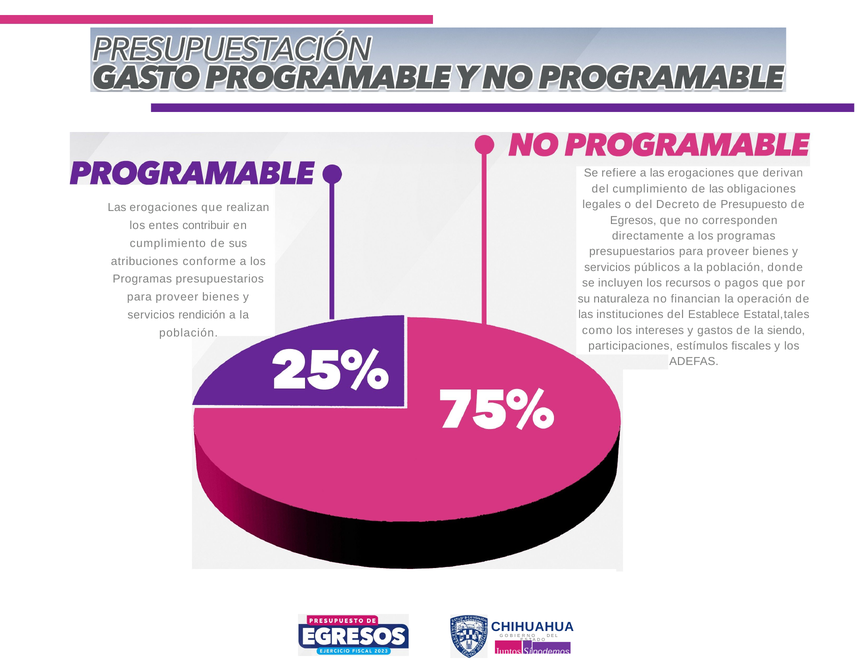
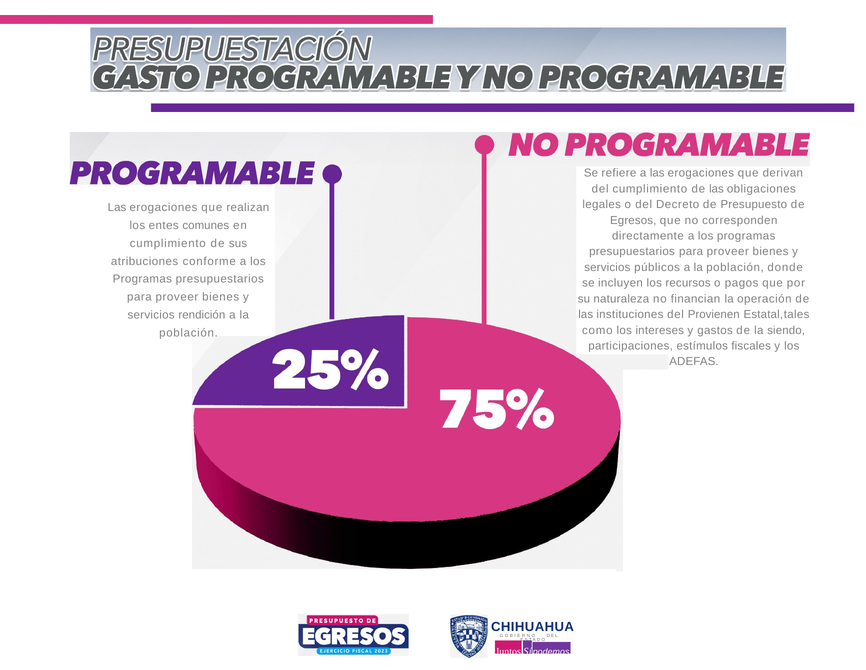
contribuir: contribuir -> comunes
Establece: Establece -> Provienen
